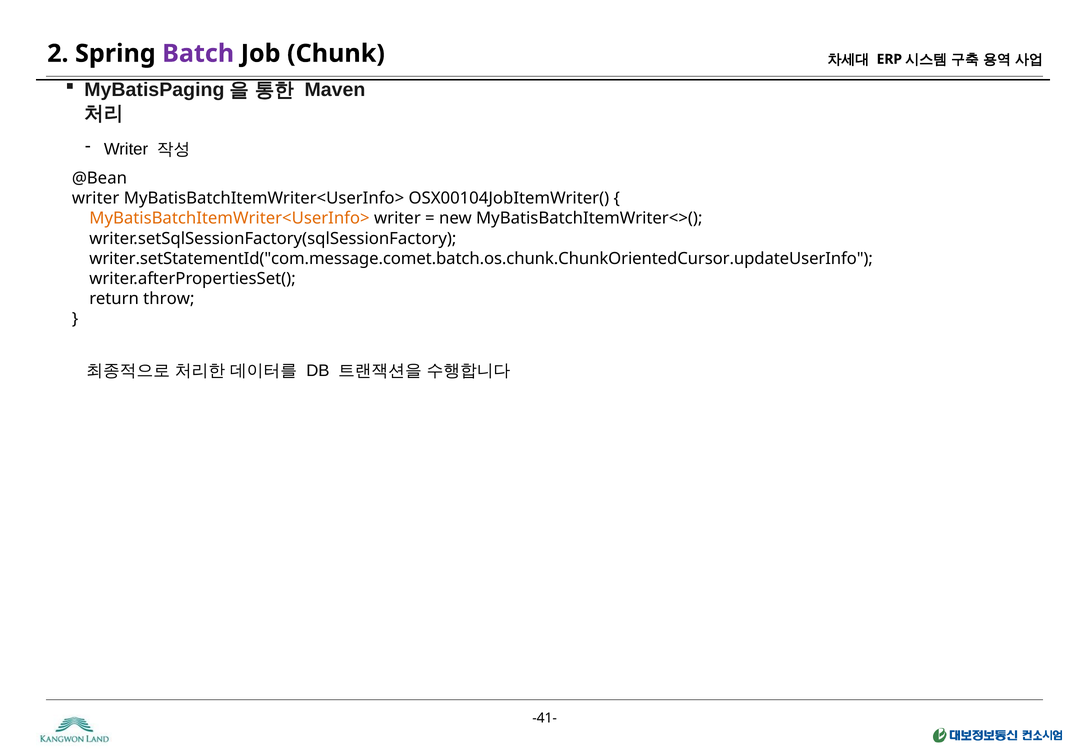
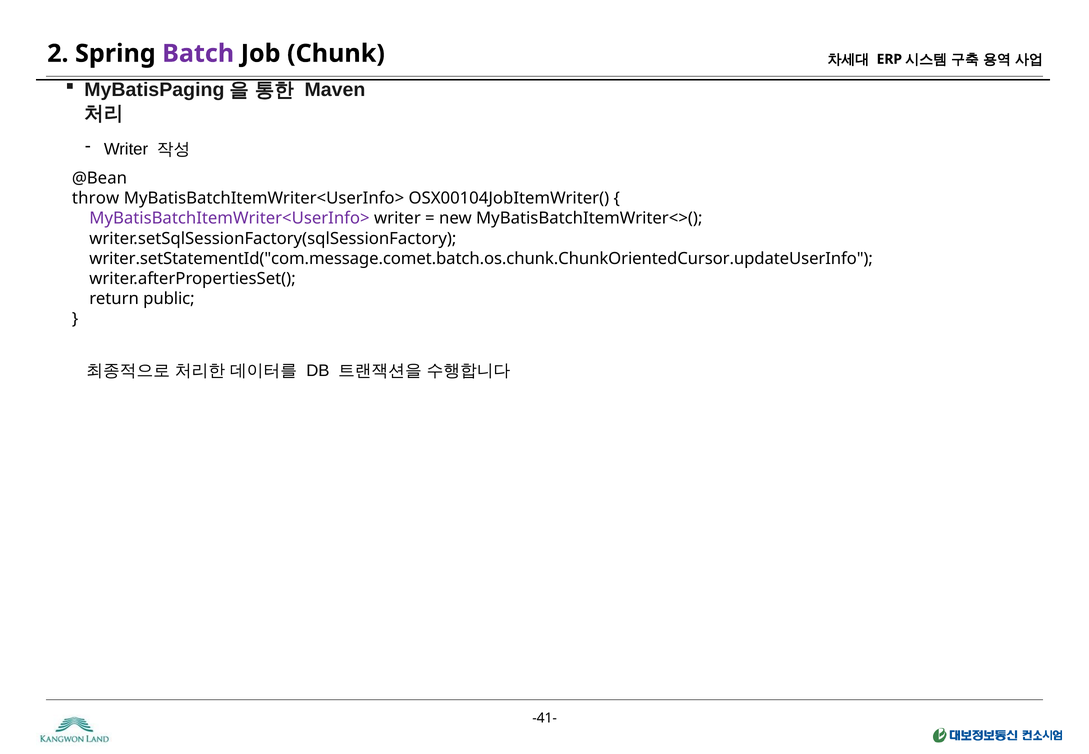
writer at (96, 198): writer -> throw
MyBatisBatchItemWriter<UserInfo> at (230, 218) colour: orange -> purple
throw: throw -> public
